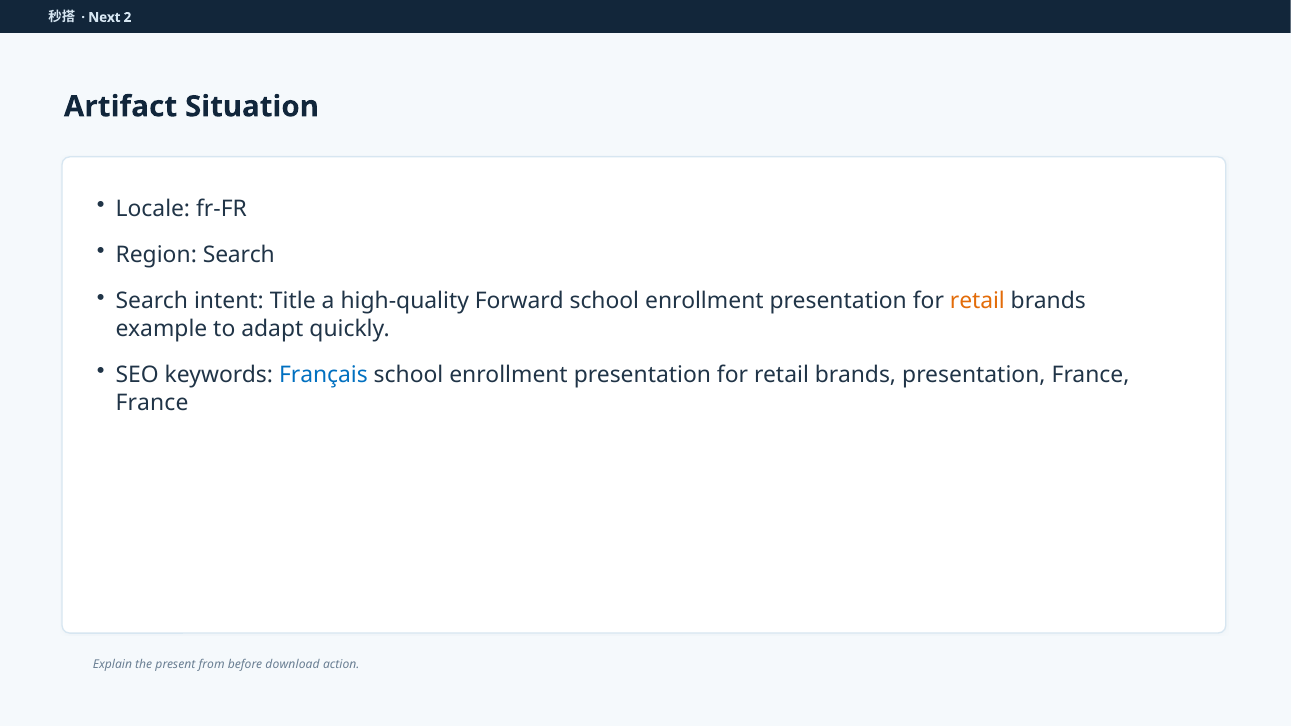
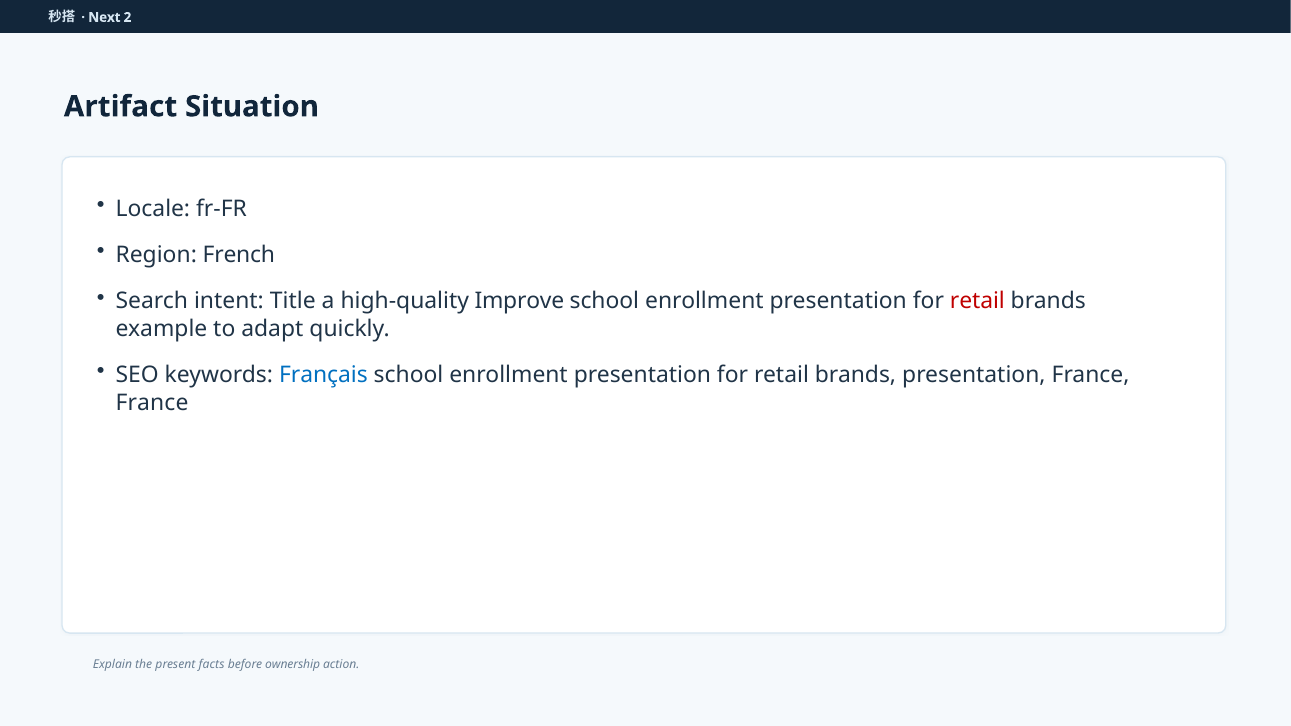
Region Search: Search -> French
Forward: Forward -> Improve
retail at (977, 301) colour: orange -> red
from: from -> facts
download: download -> ownership
